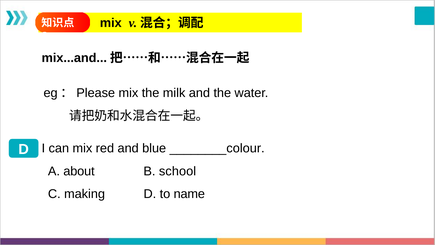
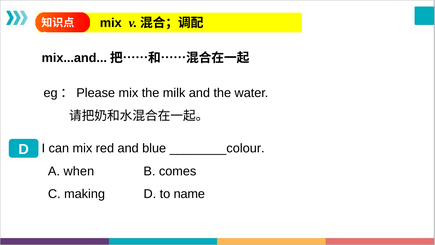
about: about -> when
school: school -> comes
